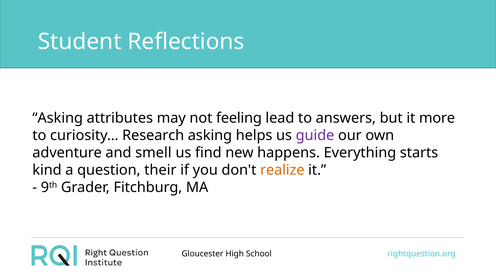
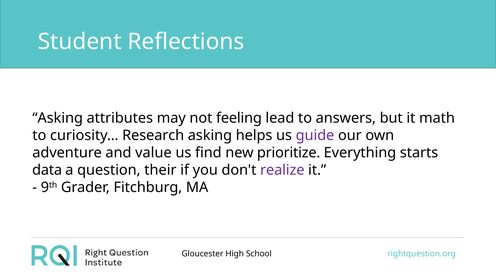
more: more -> math
smell: smell -> value
happens: happens -> prioritize
kind: kind -> data
realize colour: orange -> purple
